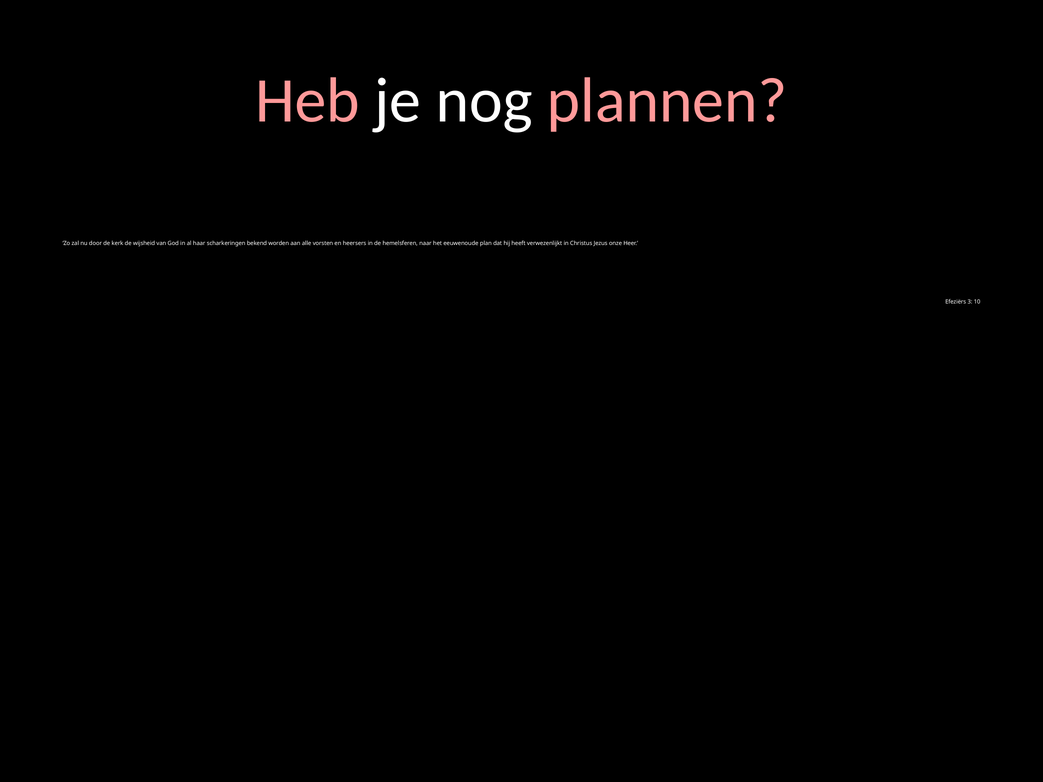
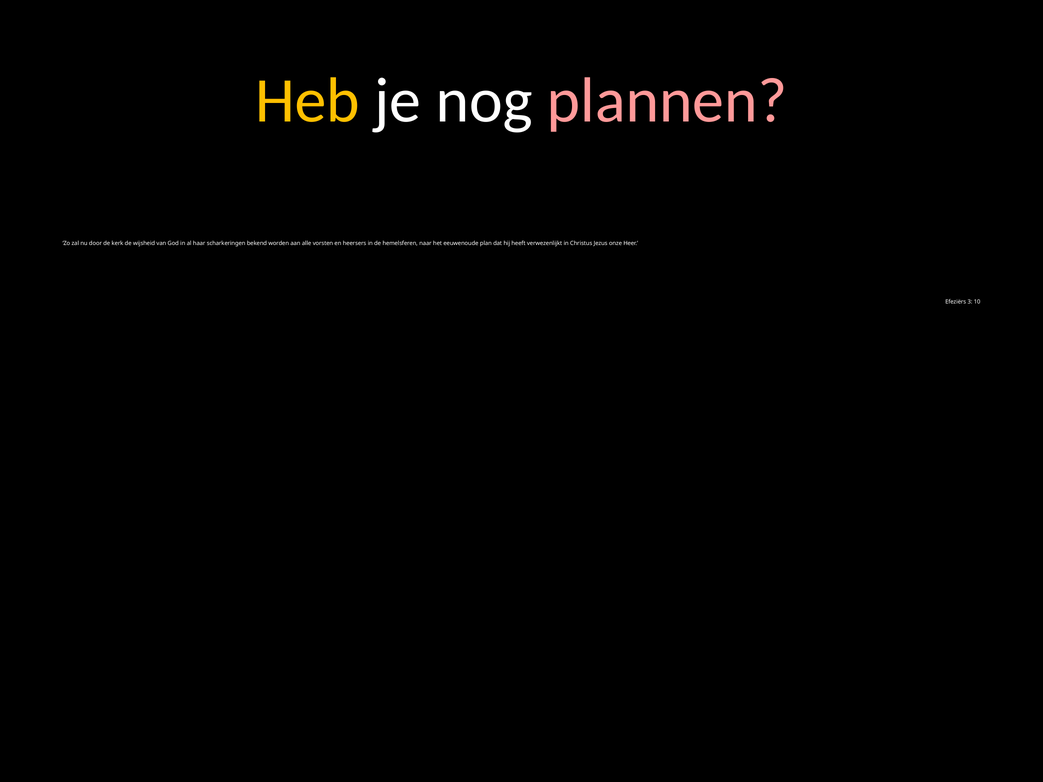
Heb colour: pink -> yellow
